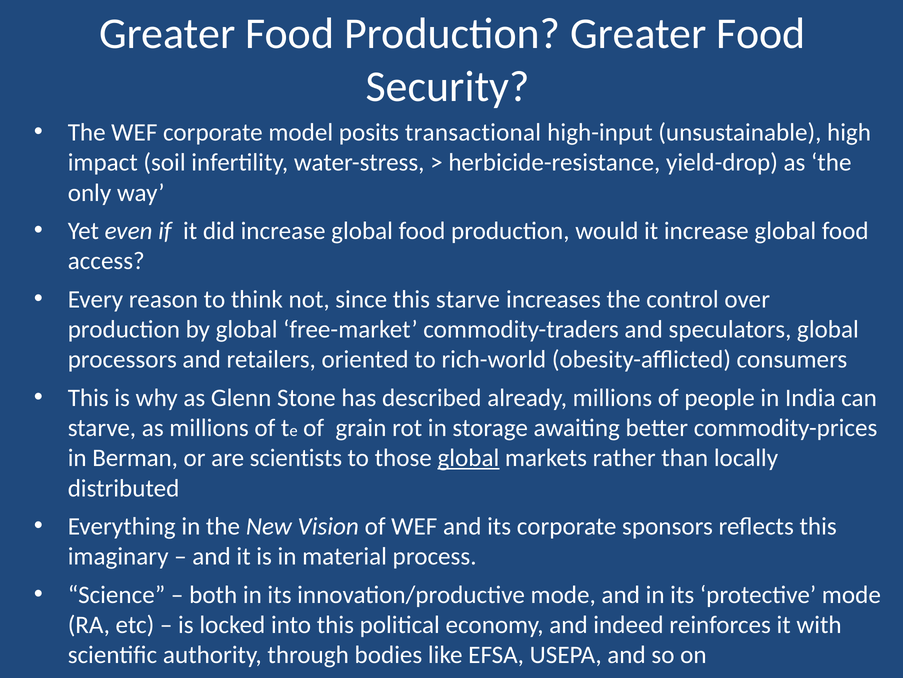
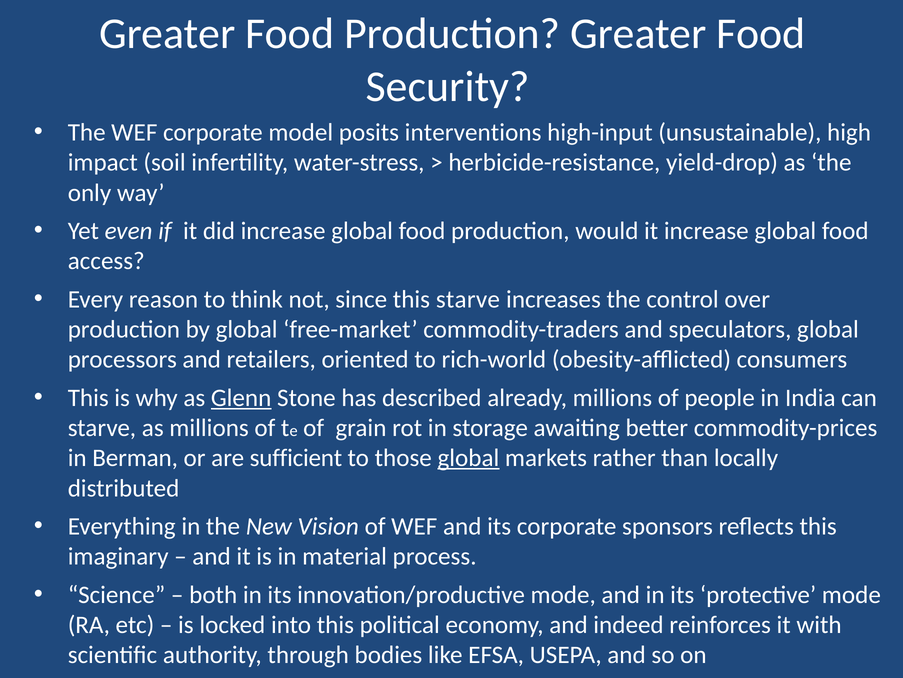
transactional: transactional -> interventions
Glenn underline: none -> present
scientists: scientists -> sufficient
